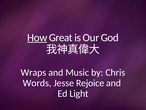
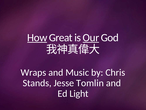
Our underline: none -> present
Words: Words -> Stands
Rejoice: Rejoice -> Tomlin
